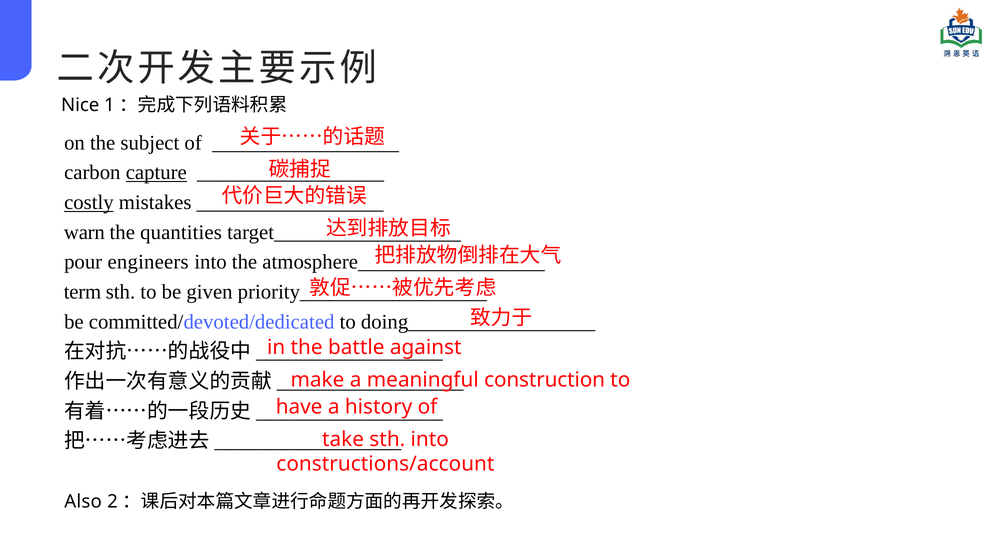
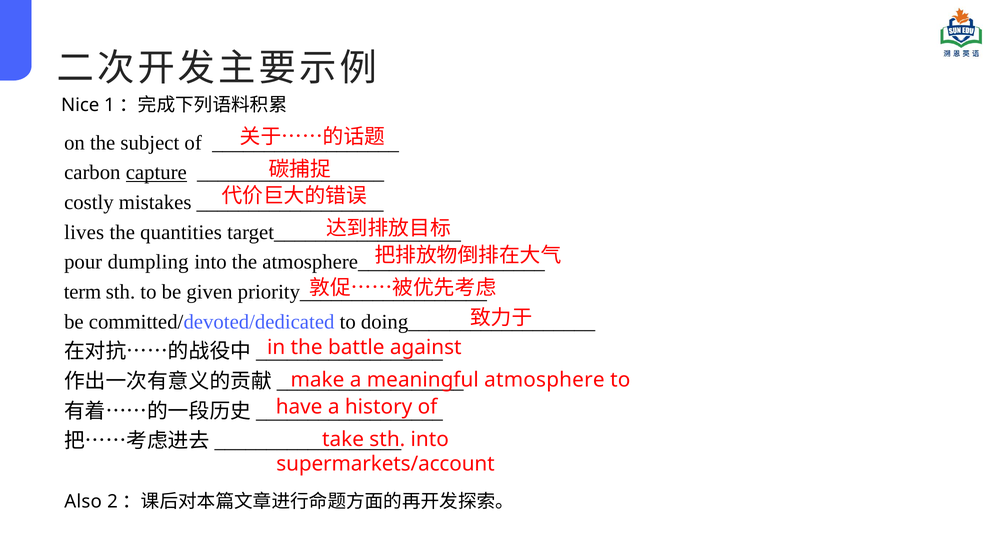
costly underline: present -> none
warn: warn -> lives
engineers: engineers -> dumpling
construction: construction -> atmosphere
constructions/account: constructions/account -> supermarkets/account
